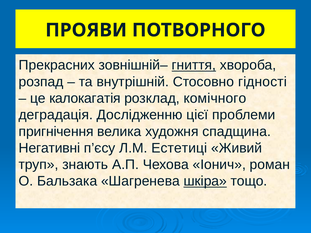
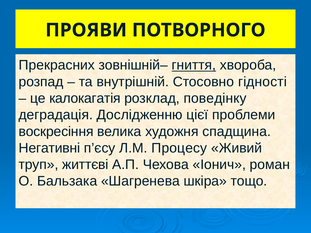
комічного: комічного -> поведінку
пригнічення: пригнічення -> воскресіння
Естетиці: Естетиці -> Процесу
знають: знають -> життєві
шкіра underline: present -> none
